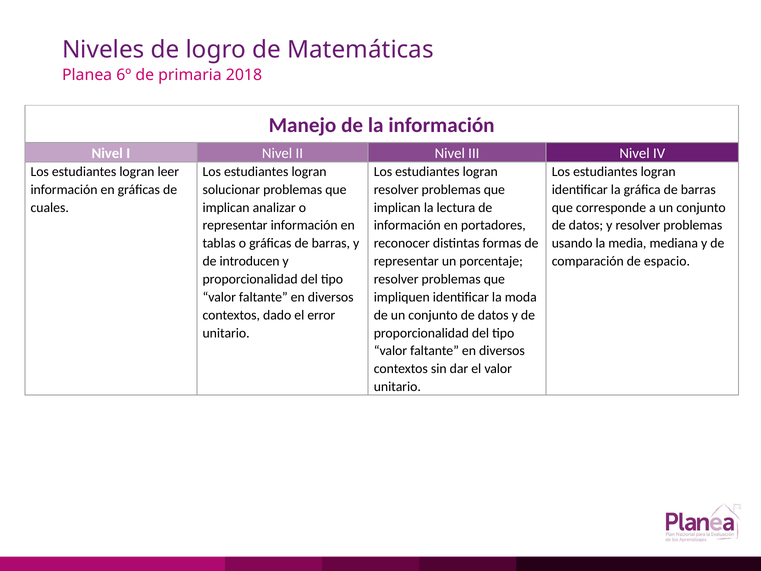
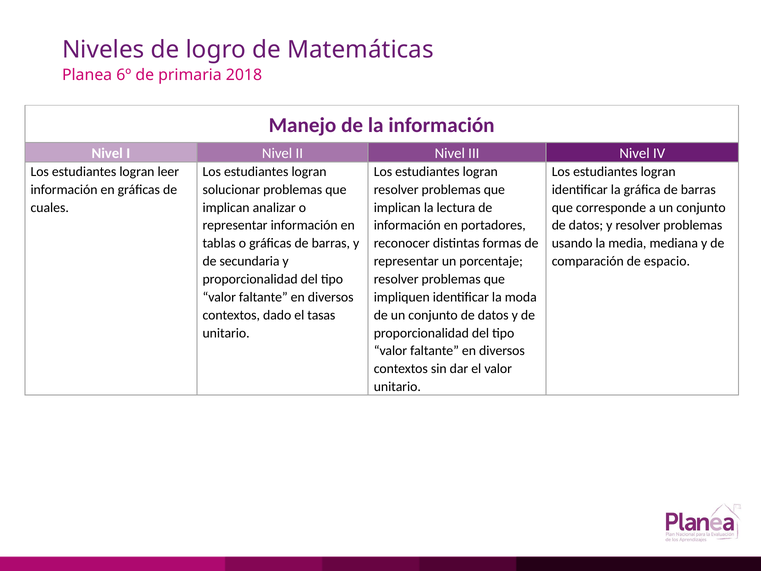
introducen: introducen -> secundaria
error: error -> tasas
